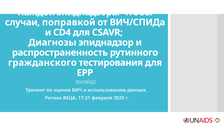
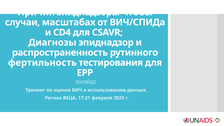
Каждой: Каждой -> Причин
поправкой: поправкой -> масштабах
гражданского: гражданского -> фертильность
